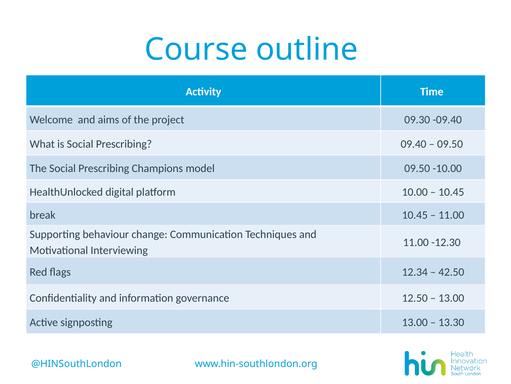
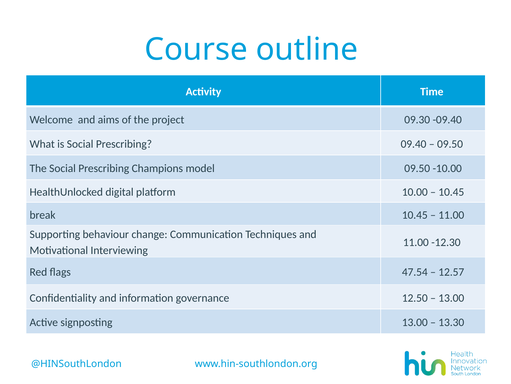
12.34: 12.34 -> 47.54
42.50: 42.50 -> 12.57
